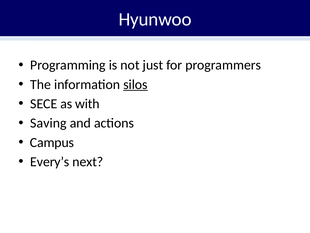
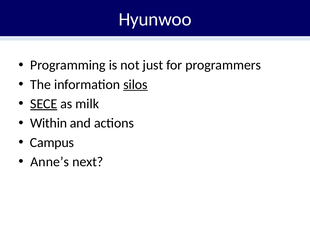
SECE underline: none -> present
with: with -> milk
Saving: Saving -> Within
Every’s: Every’s -> Anne’s
